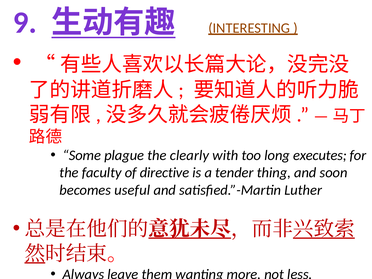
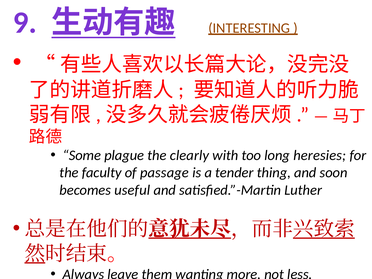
executes: executes -> heresies
directive: directive -> passage
